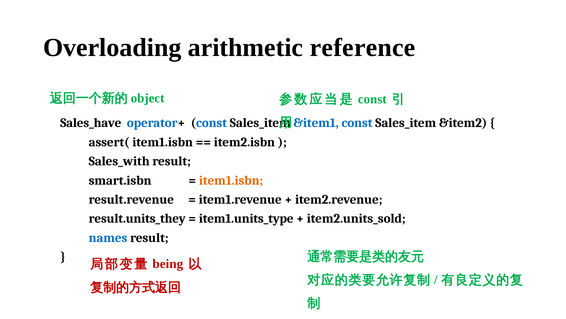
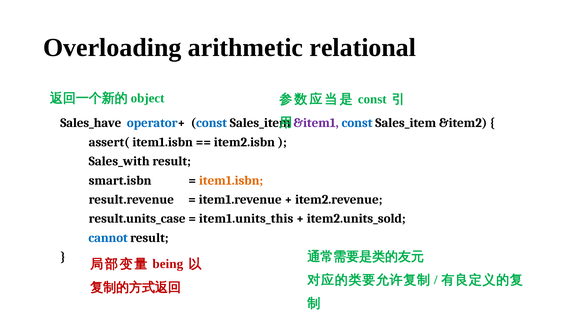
reference: reference -> relational
&item1 colour: blue -> purple
result.units_they: result.units_they -> result.units_case
item1.units_type: item1.units_type -> item1.units_this
names: names -> cannot
